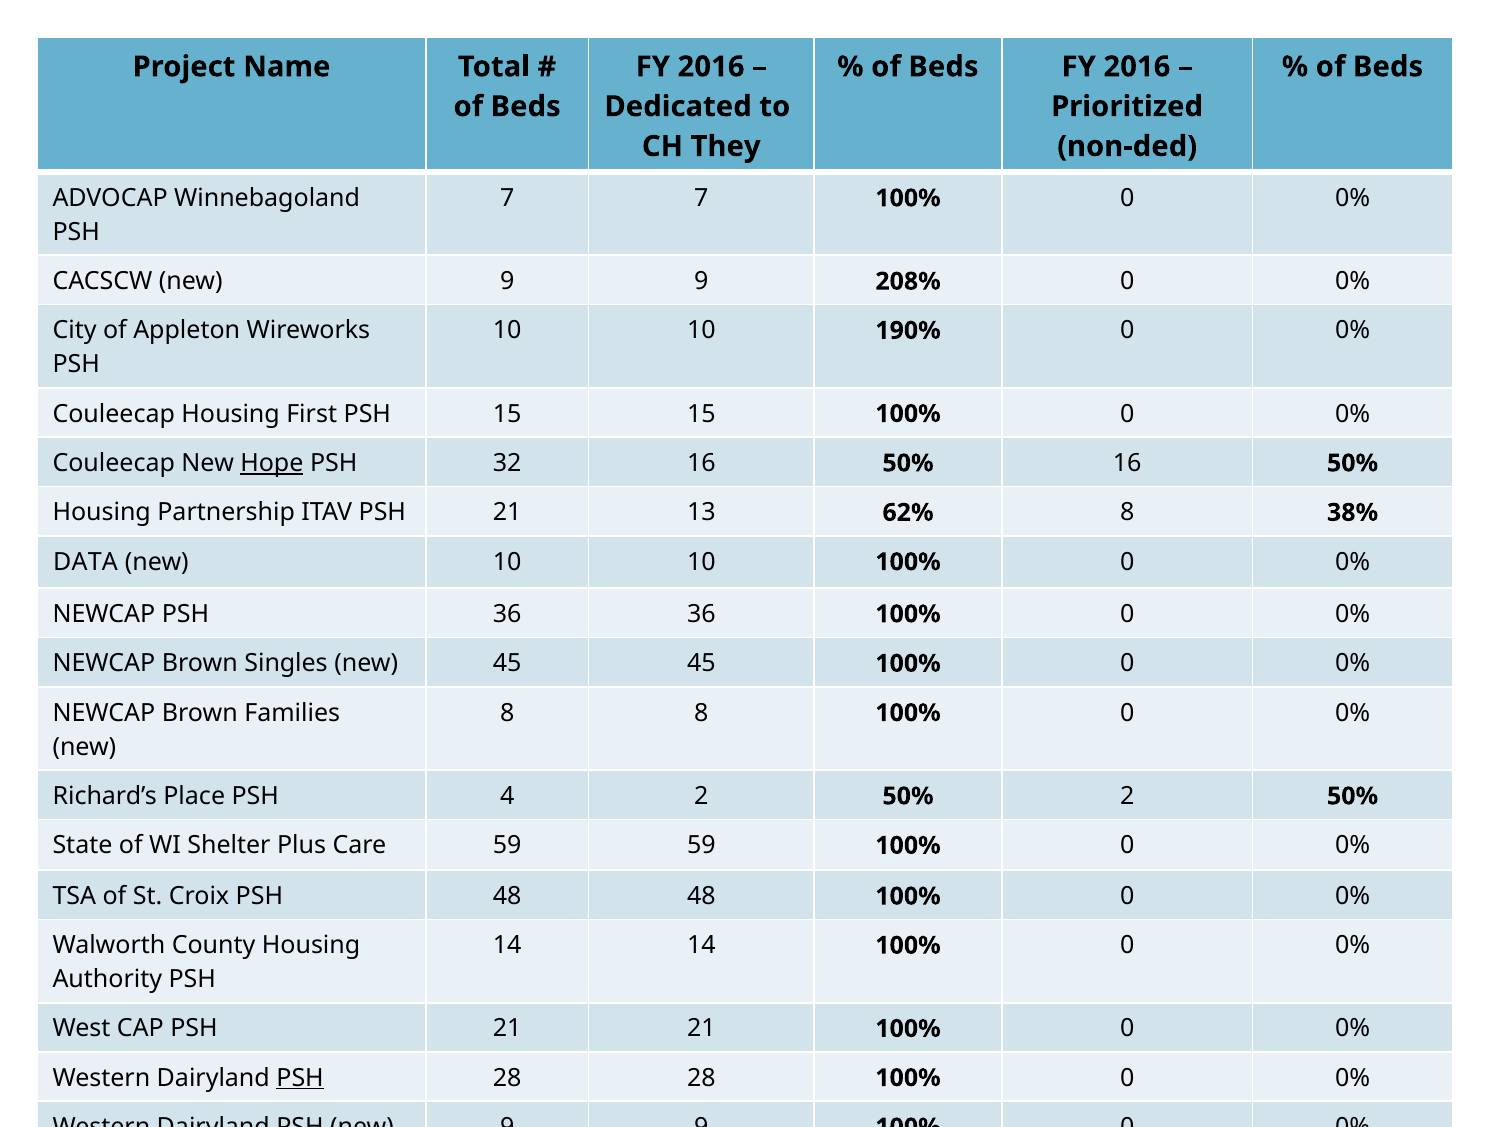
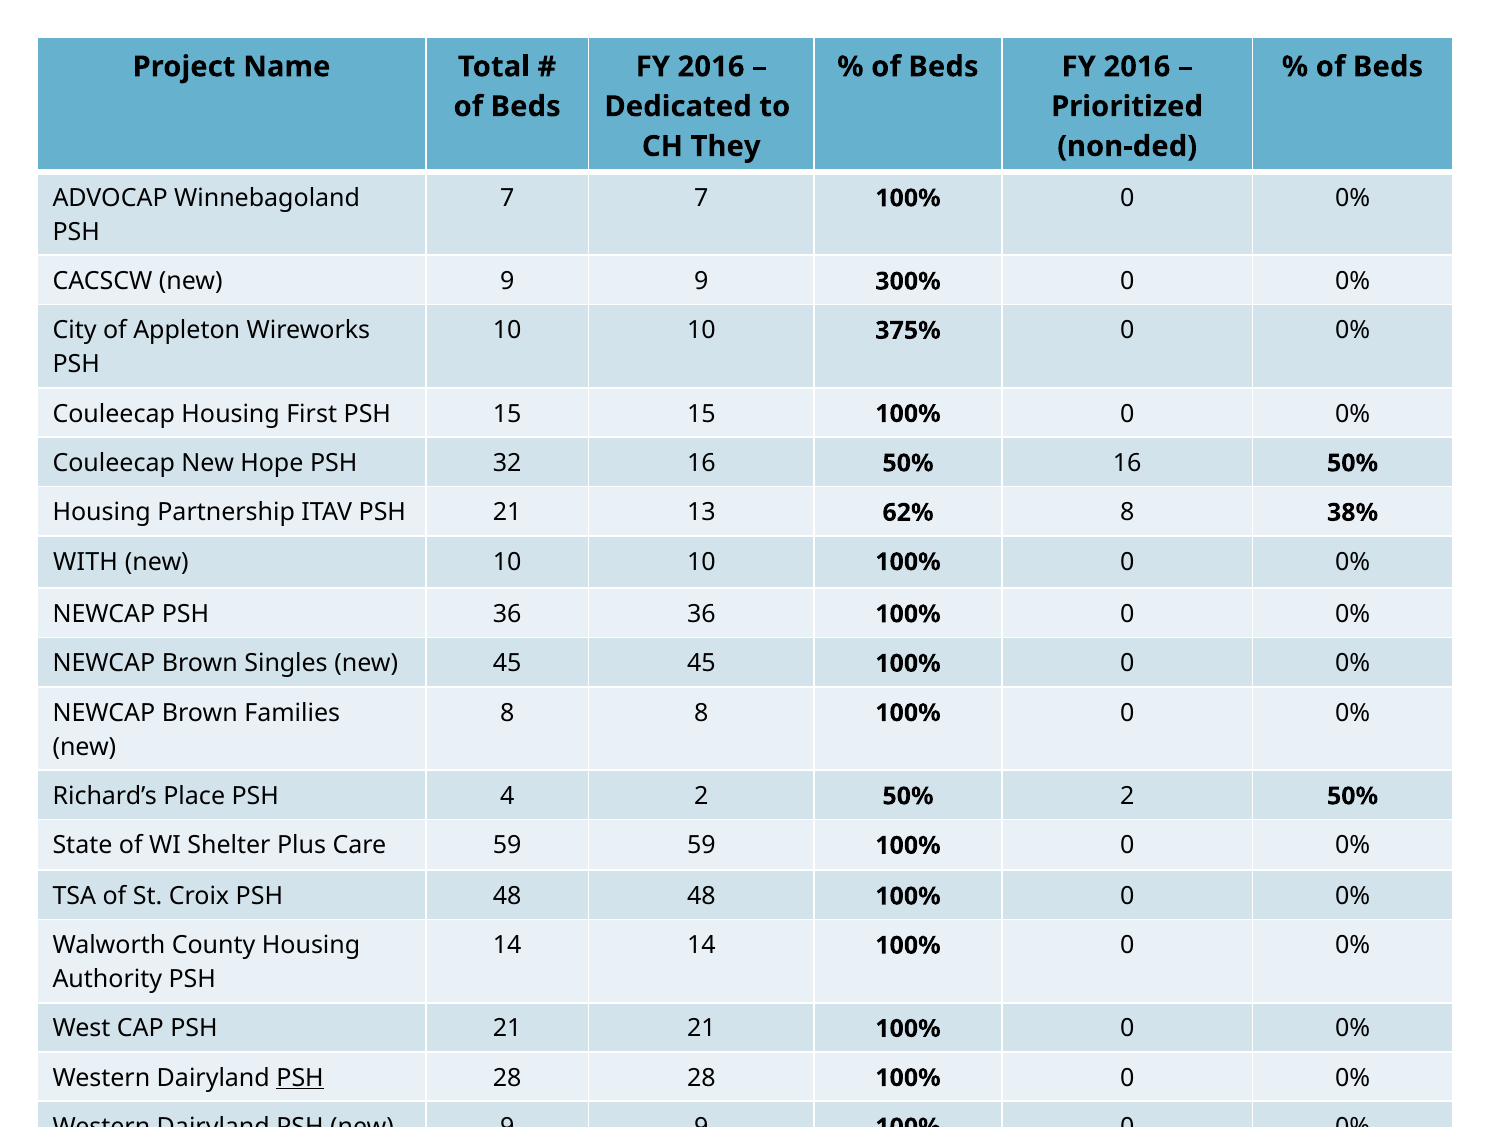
208%: 208% -> 300%
190%: 190% -> 375%
Hope underline: present -> none
DATA: DATA -> WITH
